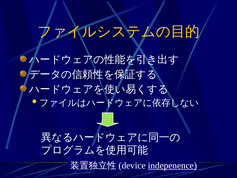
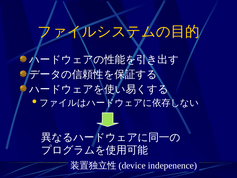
indepenence underline: present -> none
